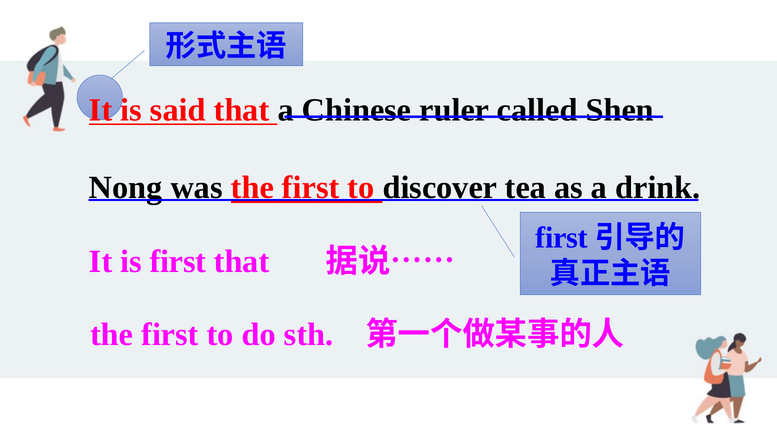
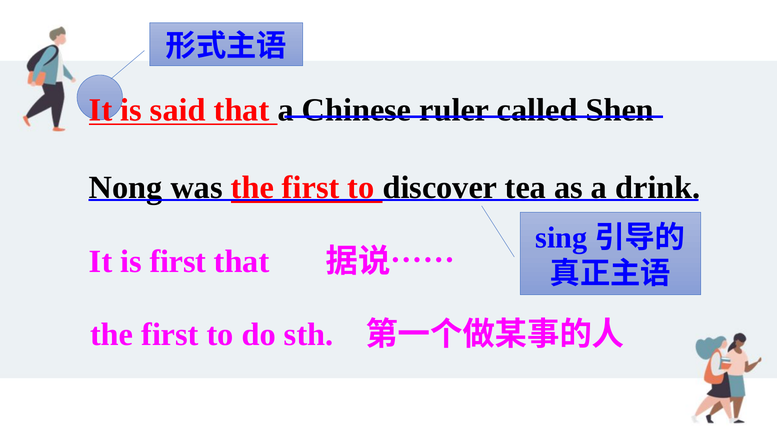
first at (562, 238): first -> sing
